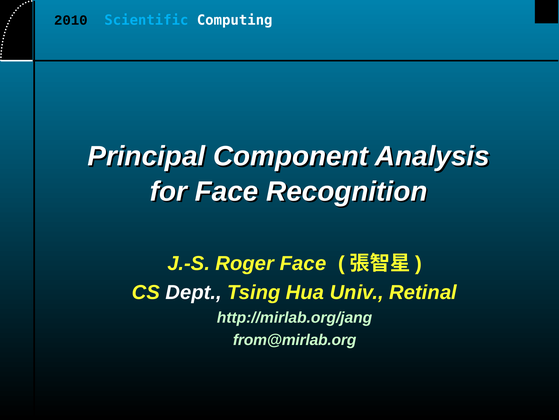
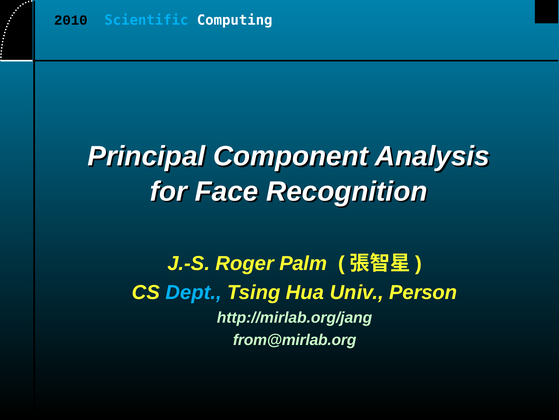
Roger Face: Face -> Palm
Dept colour: white -> light blue
Retinal: Retinal -> Person
